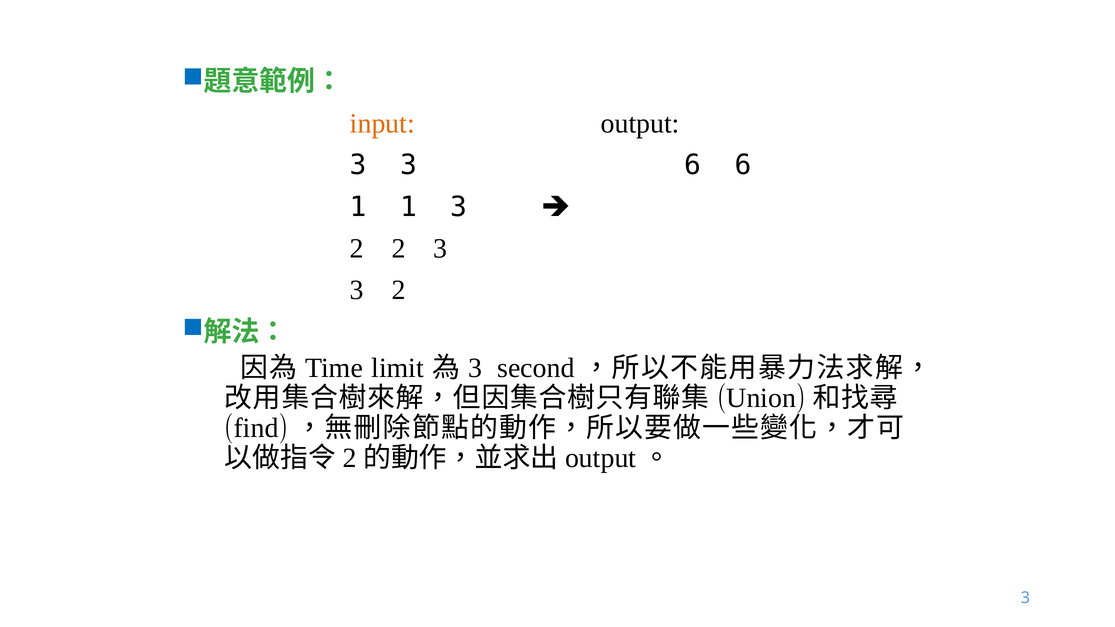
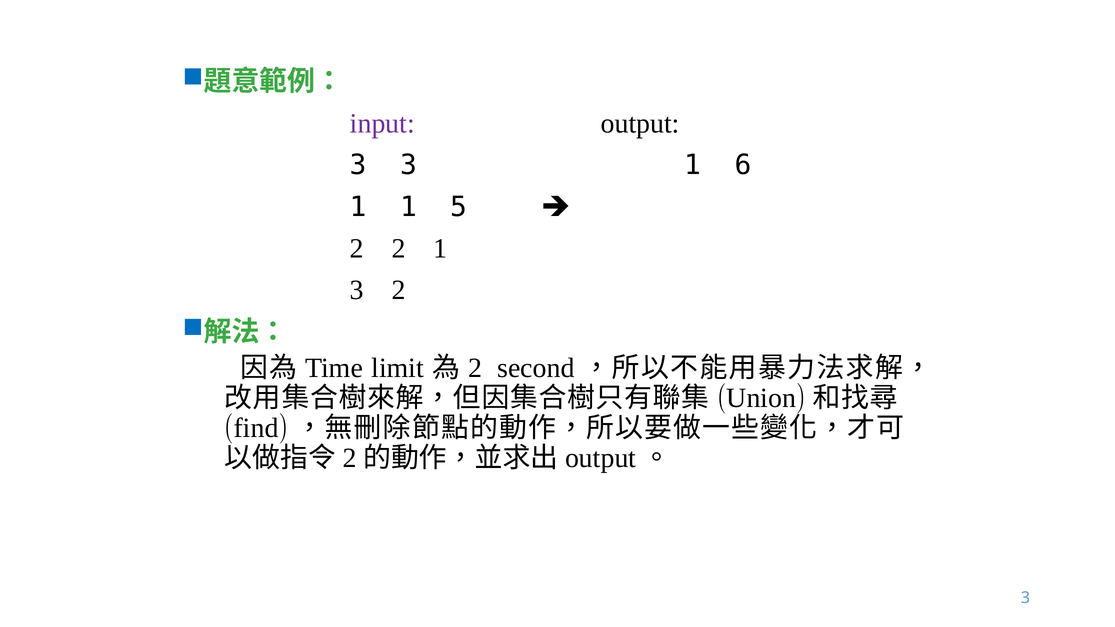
input colour: orange -> purple
3 6: 6 -> 1
1 3: 3 -> 5
2 3: 3 -> 1
3 at (475, 368): 3 -> 2
